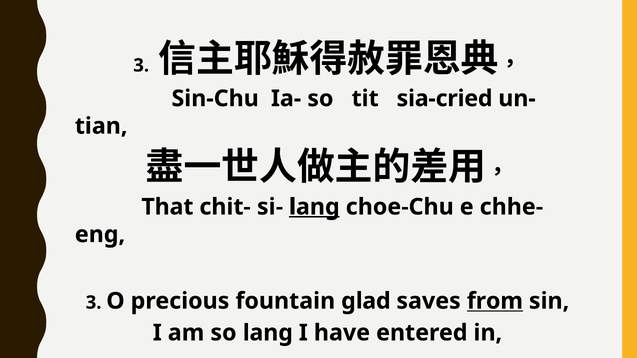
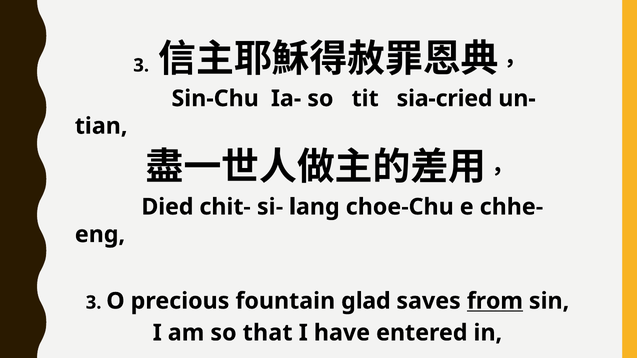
That: That -> Died
lang at (314, 207) underline: present -> none
so lang: lang -> that
